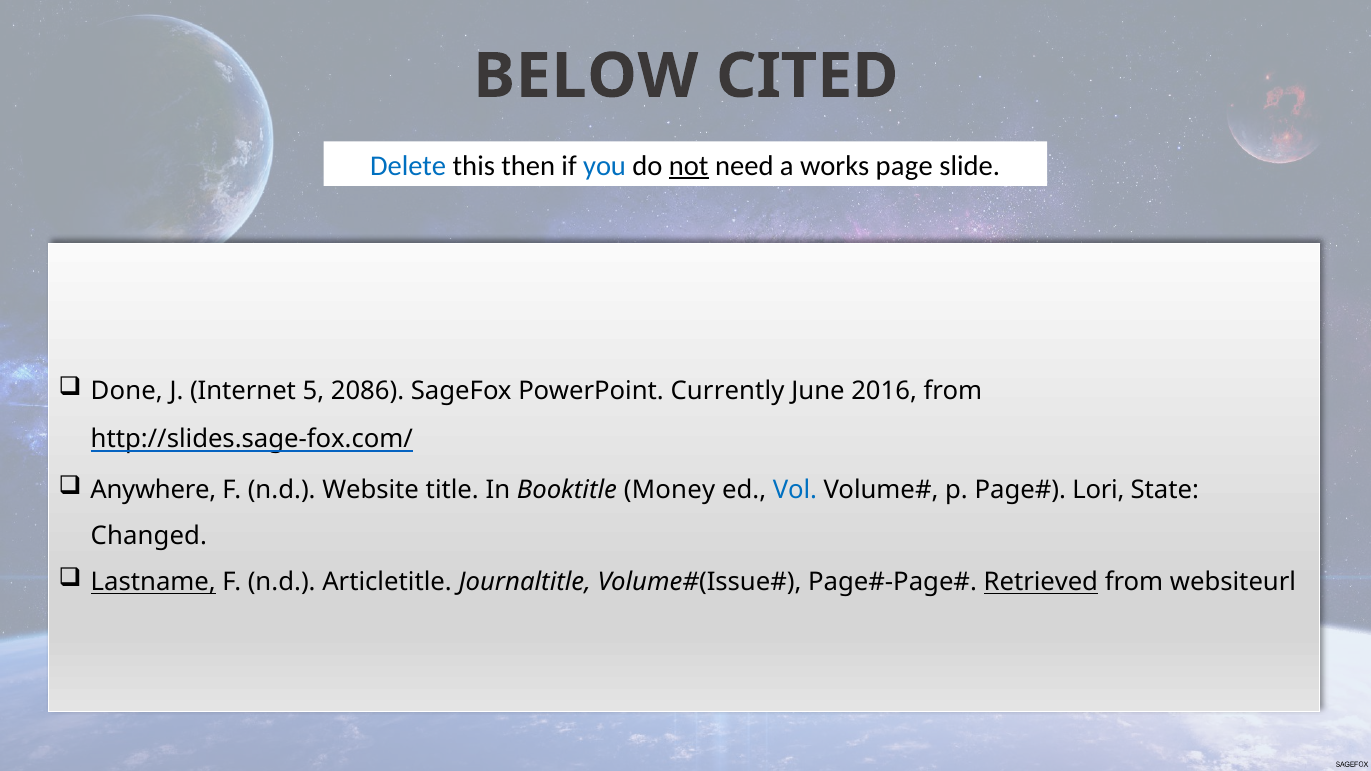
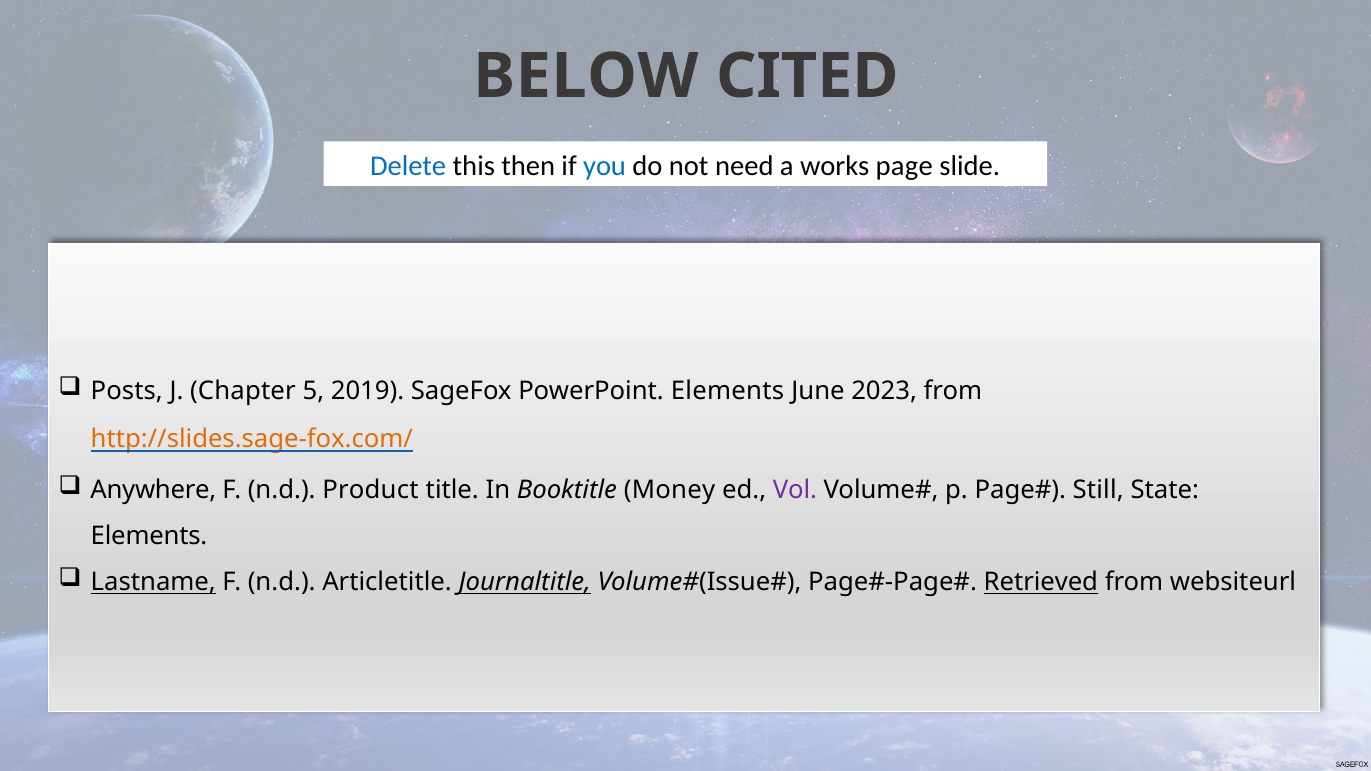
not underline: present -> none
Done: Done -> Posts
Internet: Internet -> Chapter
2086: 2086 -> 2019
PowerPoint Currently: Currently -> Elements
2016: 2016 -> 2023
http://slides.sage-fox.com/ colour: black -> orange
Website: Website -> Product
Vol colour: blue -> purple
Lori: Lori -> Still
Changed at (149, 536): Changed -> Elements
Journaltitle underline: none -> present
